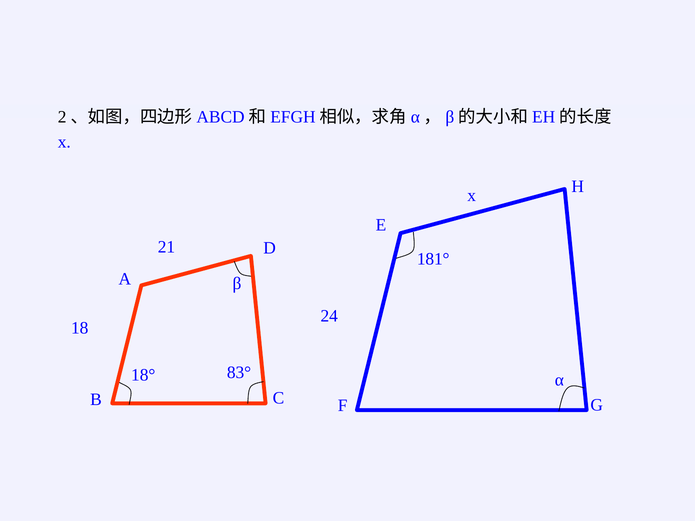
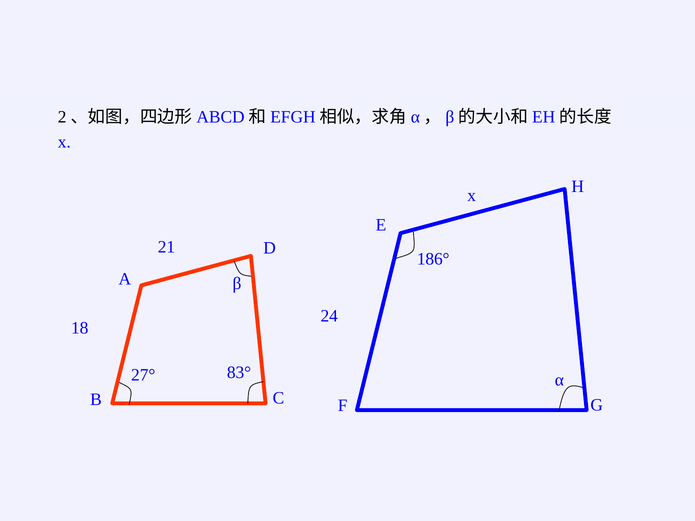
181°: 181° -> 186°
18°: 18° -> 27°
